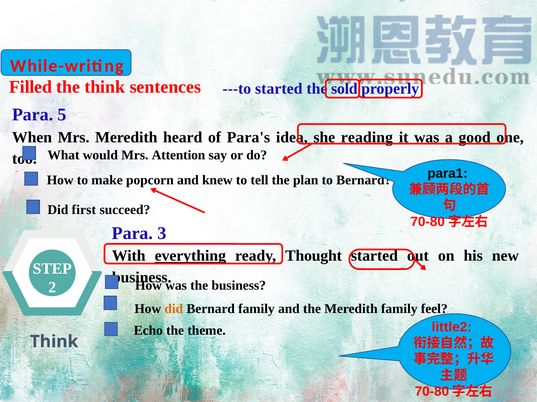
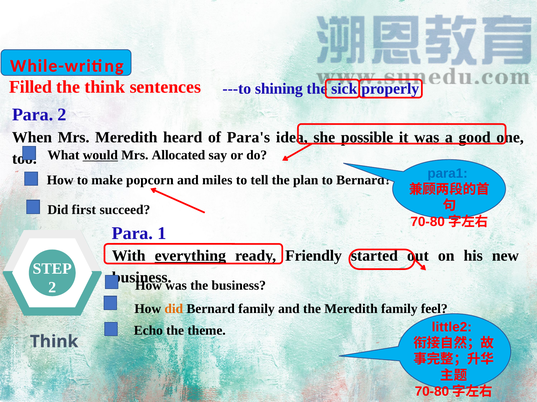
---to started: started -> shining
sold: sold -> sick
Para 5: 5 -> 2
reading: reading -> possible
would underline: none -> present
Attention: Attention -> Allocated
para1 colour: black -> blue
knew: knew -> miles
3: 3 -> 1
Thought: Thought -> Friendly
